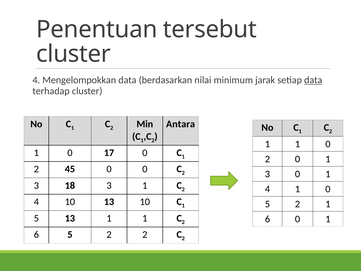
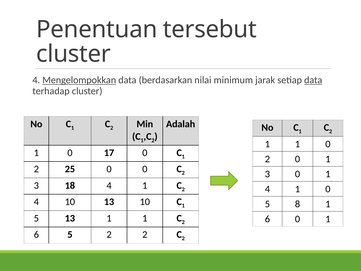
Mengelompokkan underline: none -> present
Antara: Antara -> Adalah
45: 45 -> 25
18 3: 3 -> 4
2 at (297, 204): 2 -> 8
